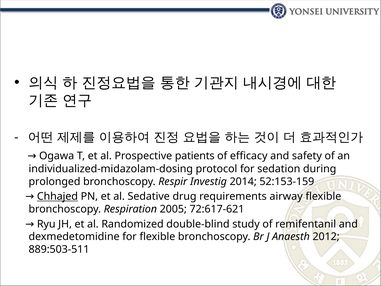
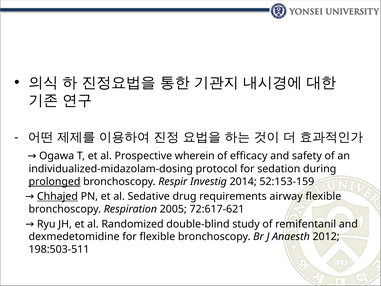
patients: patients -> wherein
prolonged underline: none -> present
889:503-511: 889:503-511 -> 198:503-511
